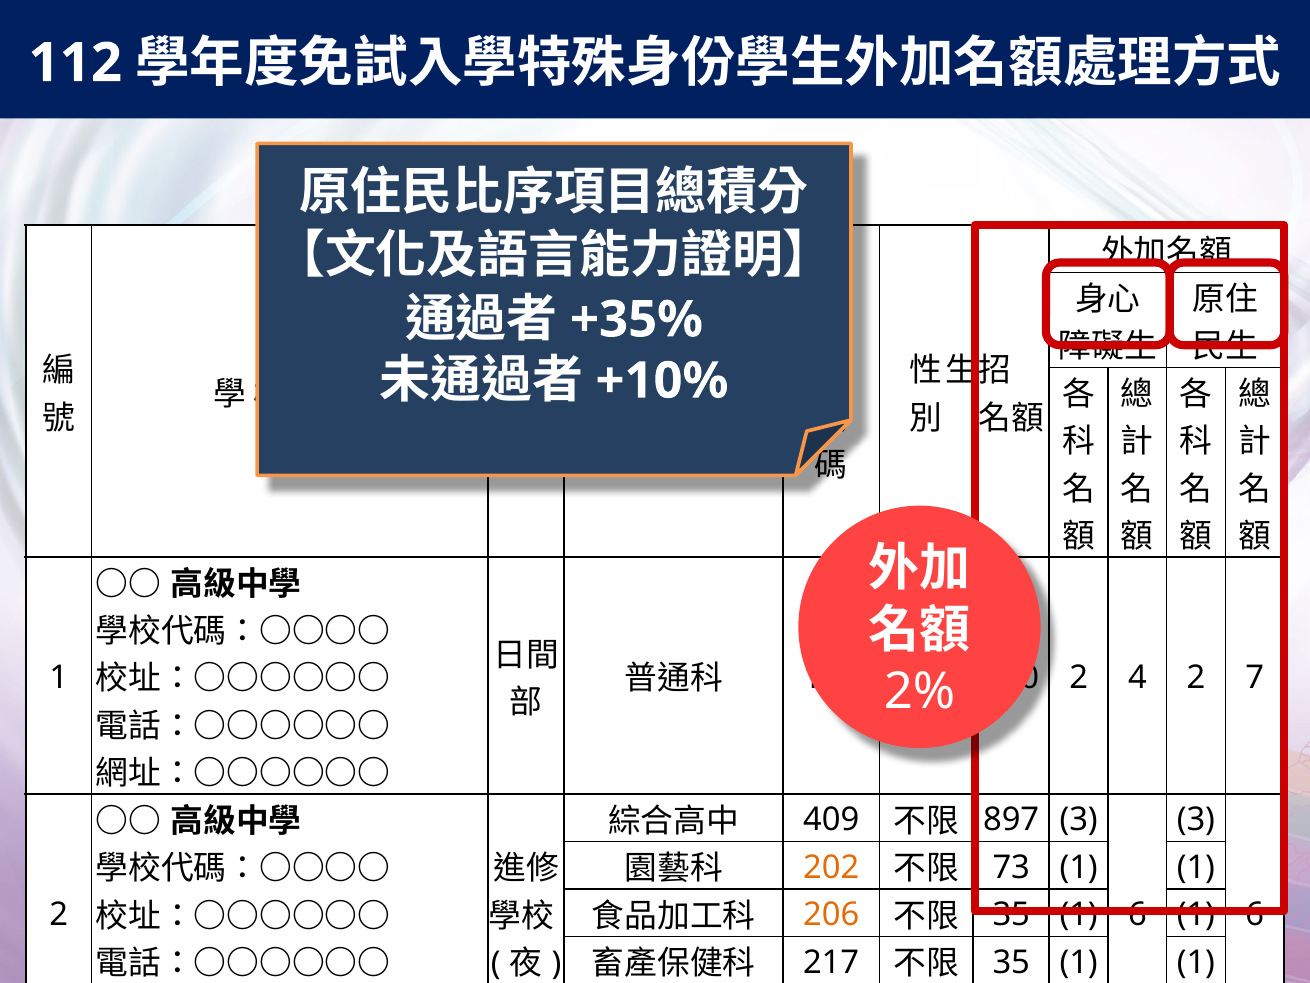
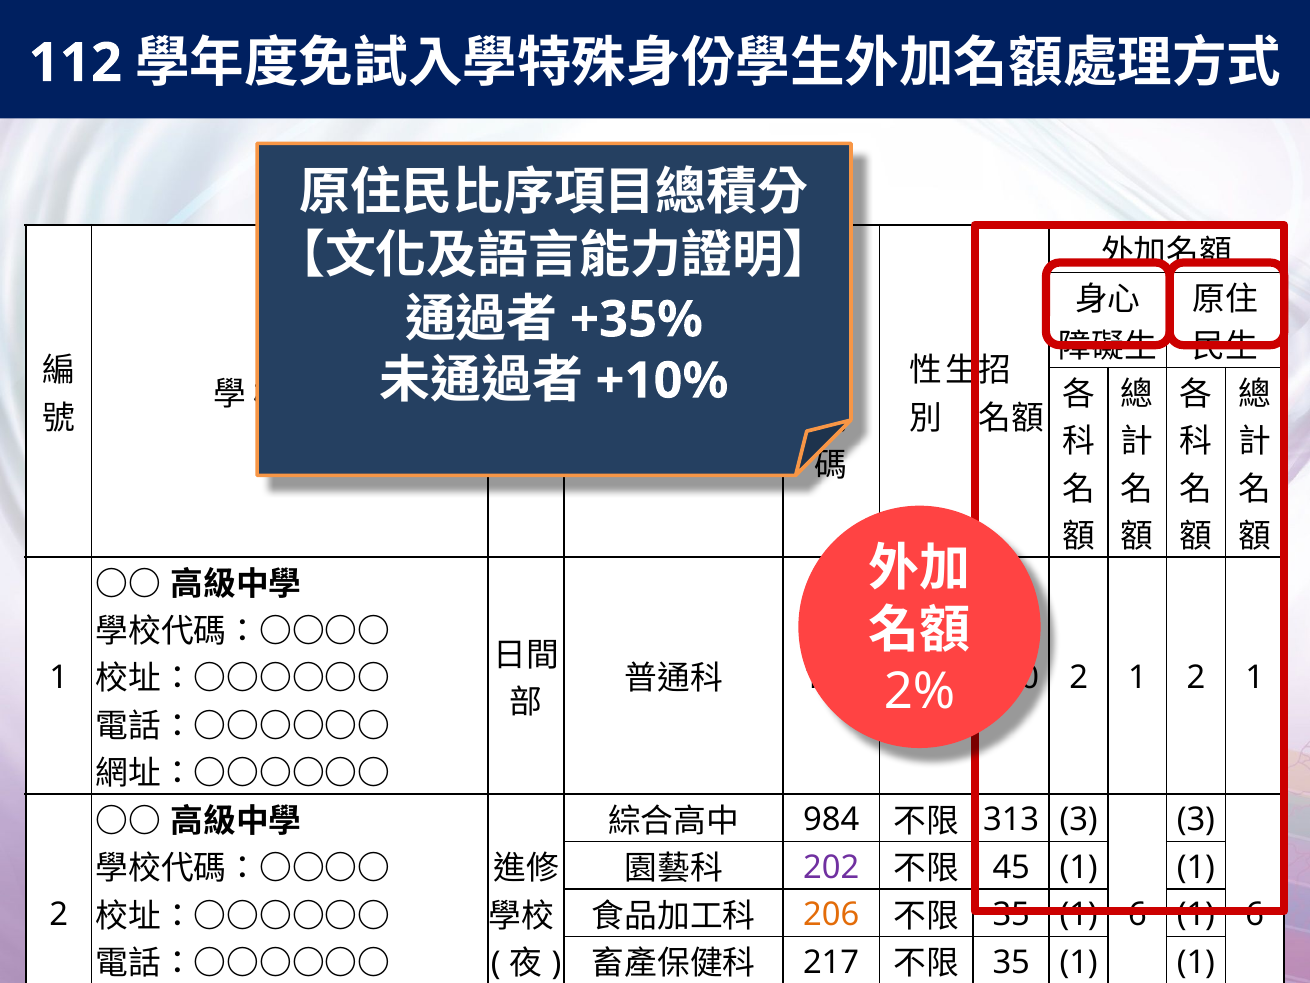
4 at (1137, 677): 4 -> 1
7 at (1255, 677): 7 -> 1
409: 409 -> 984
897: 897 -> 313
202 colour: orange -> purple
73: 73 -> 45
